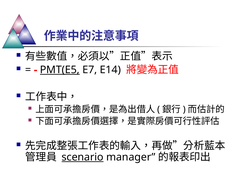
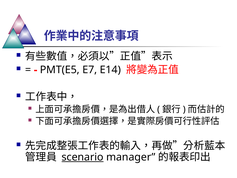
PMT(E5 underline: present -> none
